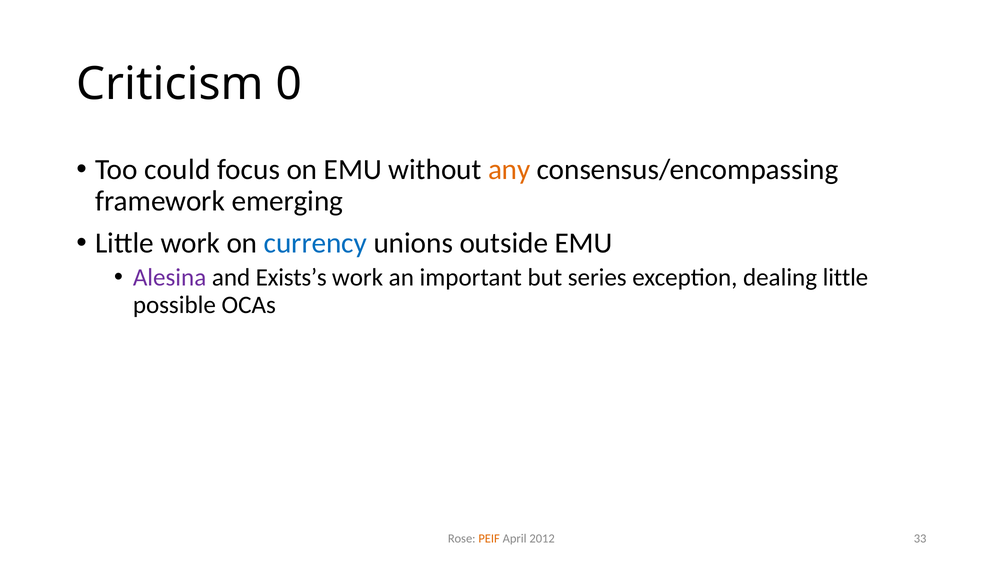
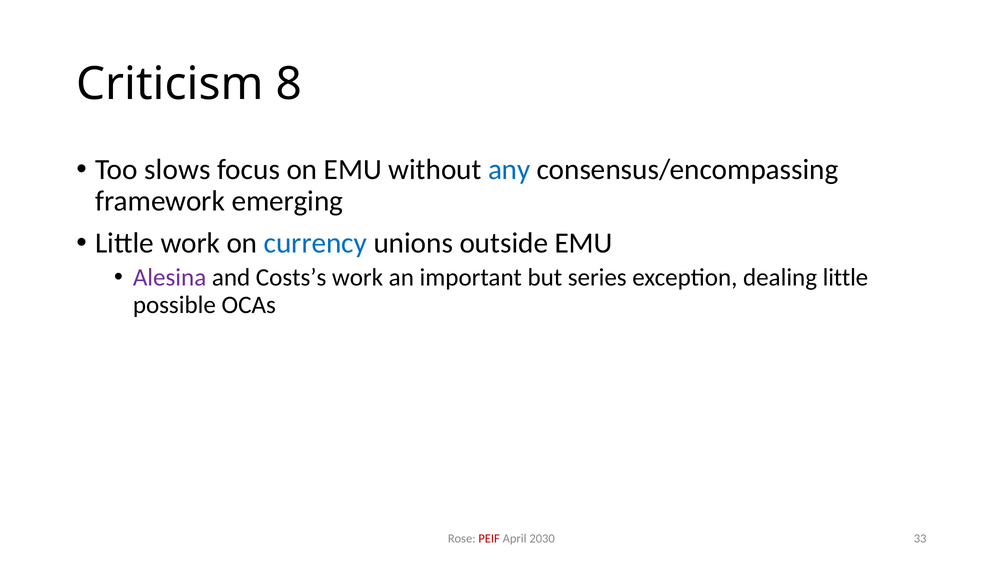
0: 0 -> 8
could: could -> slows
any colour: orange -> blue
Exists’s: Exists’s -> Costs’s
PEIF colour: orange -> red
2012: 2012 -> 2030
